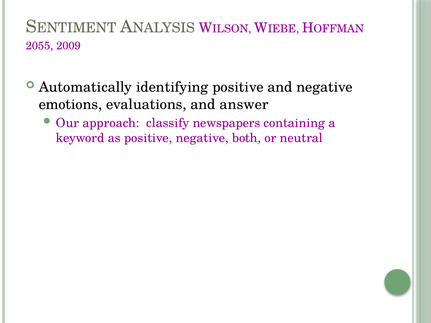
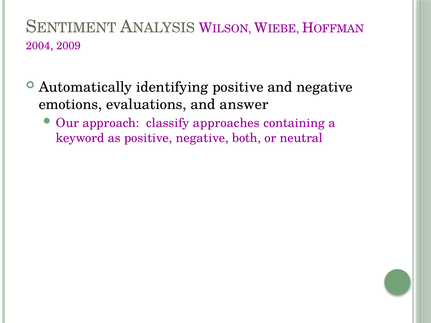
2055: 2055 -> 2004
newspapers: newspapers -> approaches
